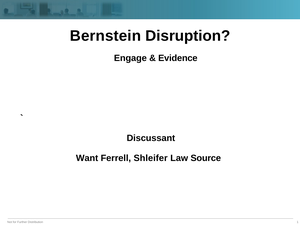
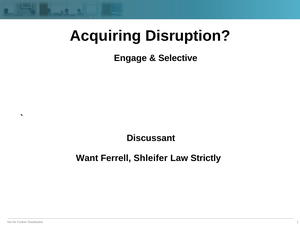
Bernstein: Bernstein -> Acquiring
Evidence: Evidence -> Selective
Source: Source -> Strictly
